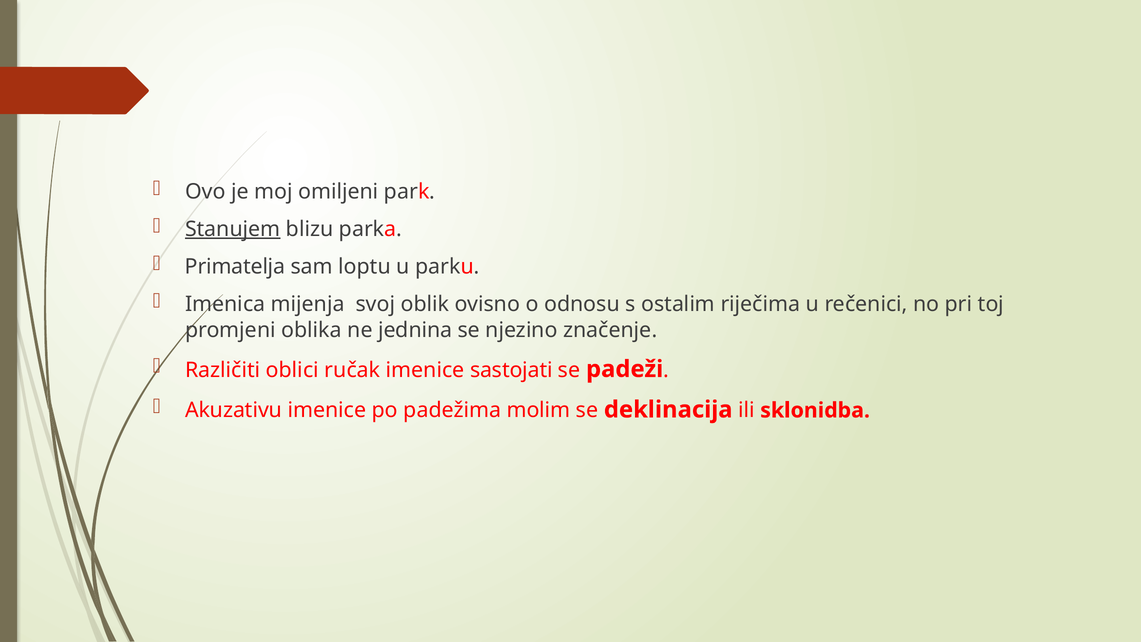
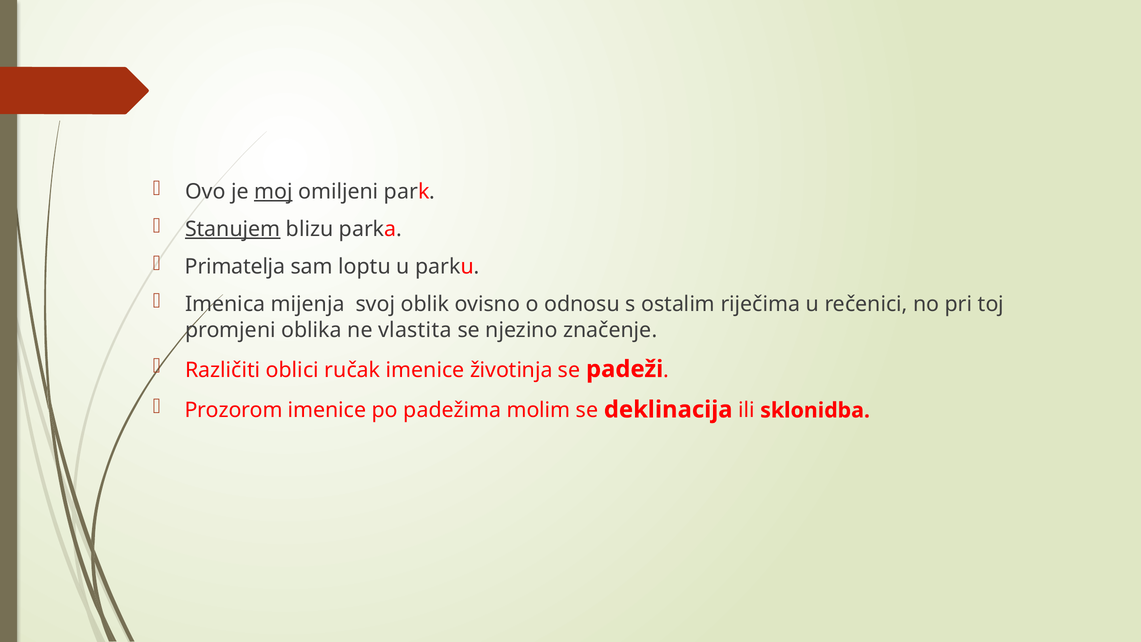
moj underline: none -> present
jednina: jednina -> vlastita
sastojati: sastojati -> životinja
Akuzativu: Akuzativu -> Prozorom
